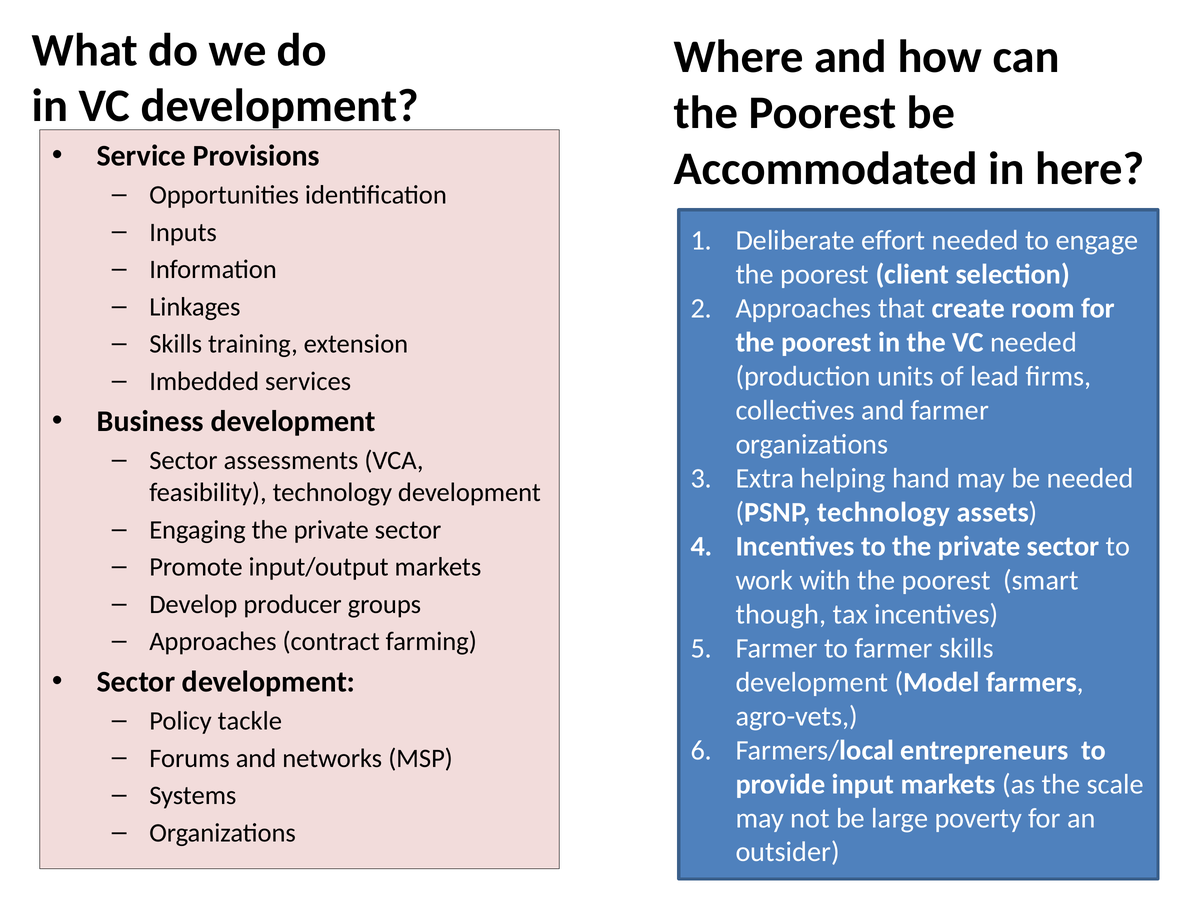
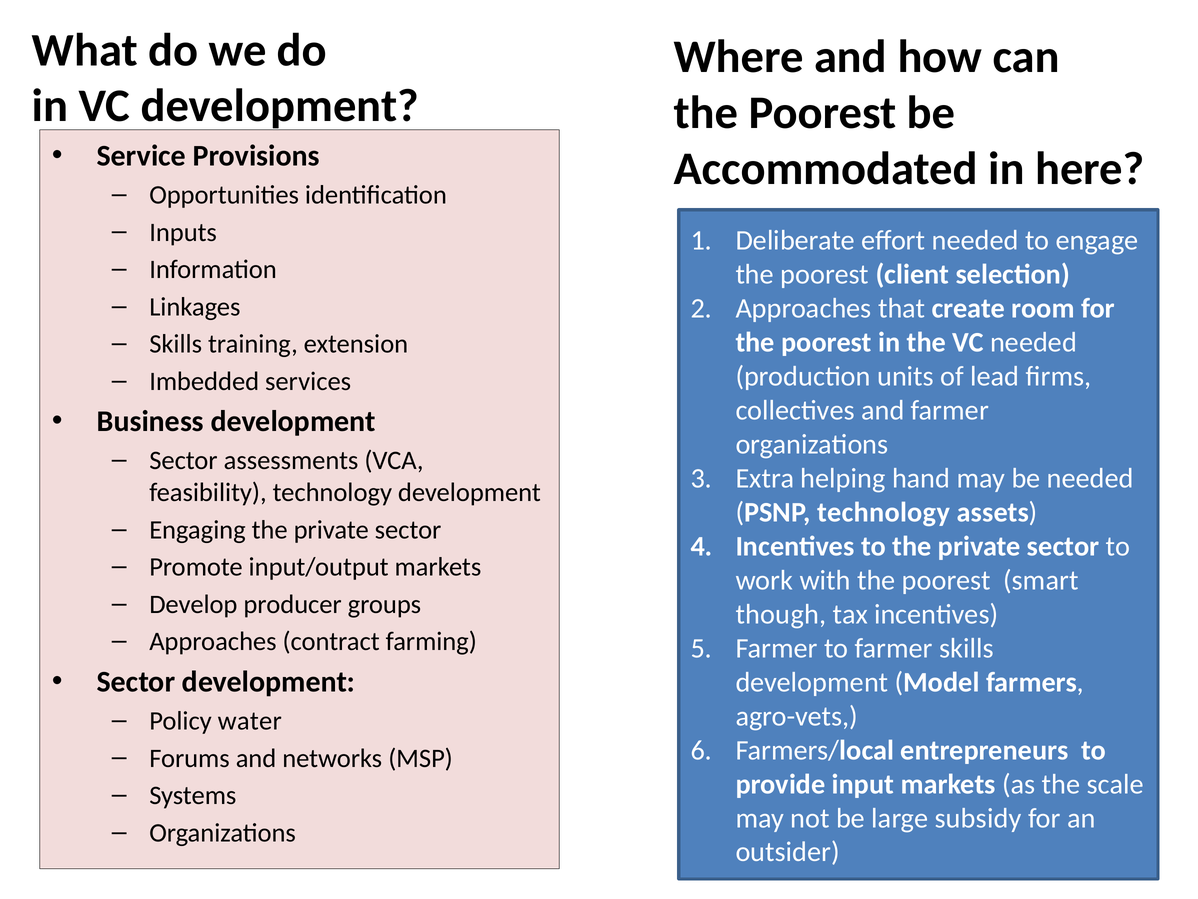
tackle: tackle -> water
poverty: poverty -> subsidy
